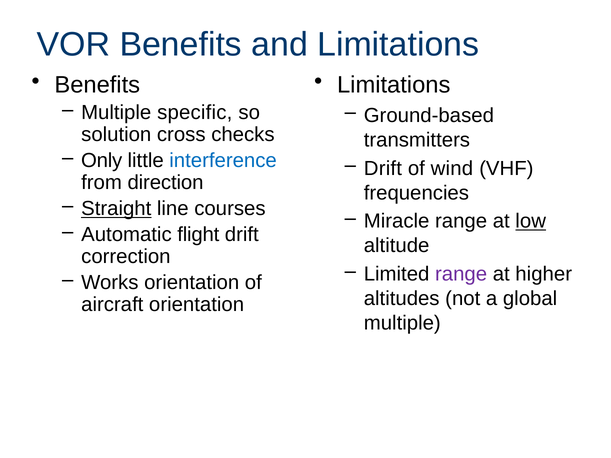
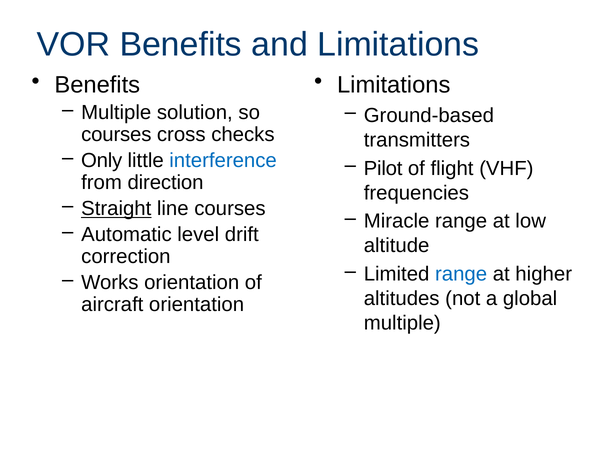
specific: specific -> solution
solution at (116, 135): solution -> courses
Drift at (383, 168): Drift -> Pilot
wind: wind -> flight
low underline: present -> none
flight: flight -> level
range at (461, 274) colour: purple -> blue
